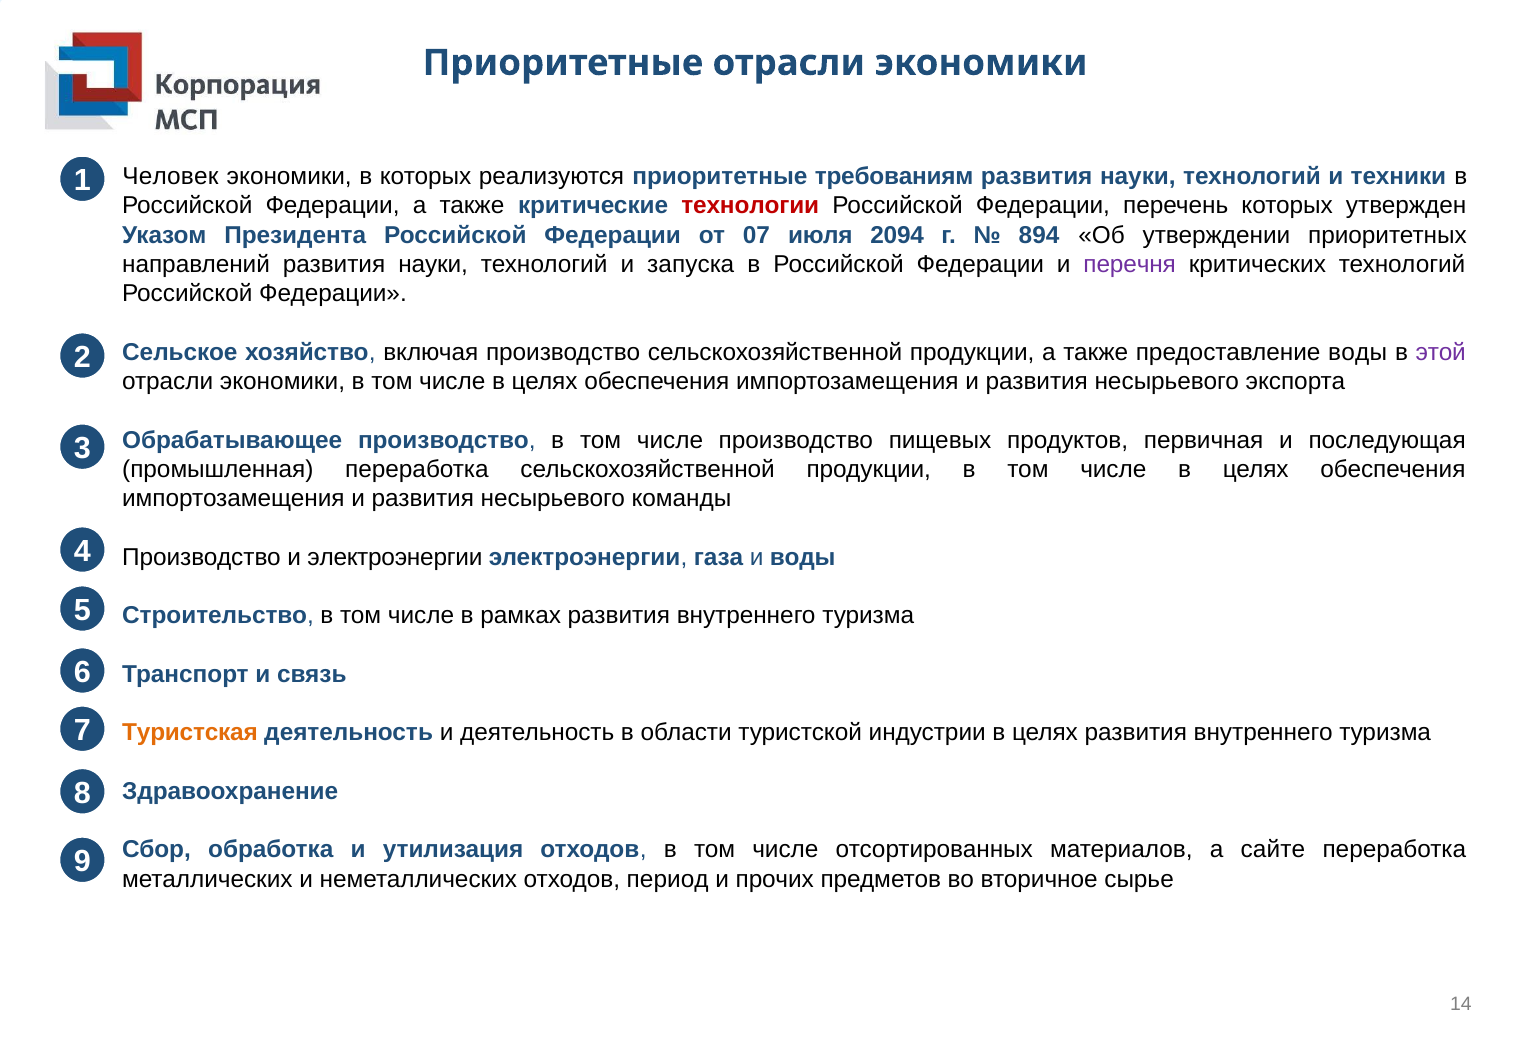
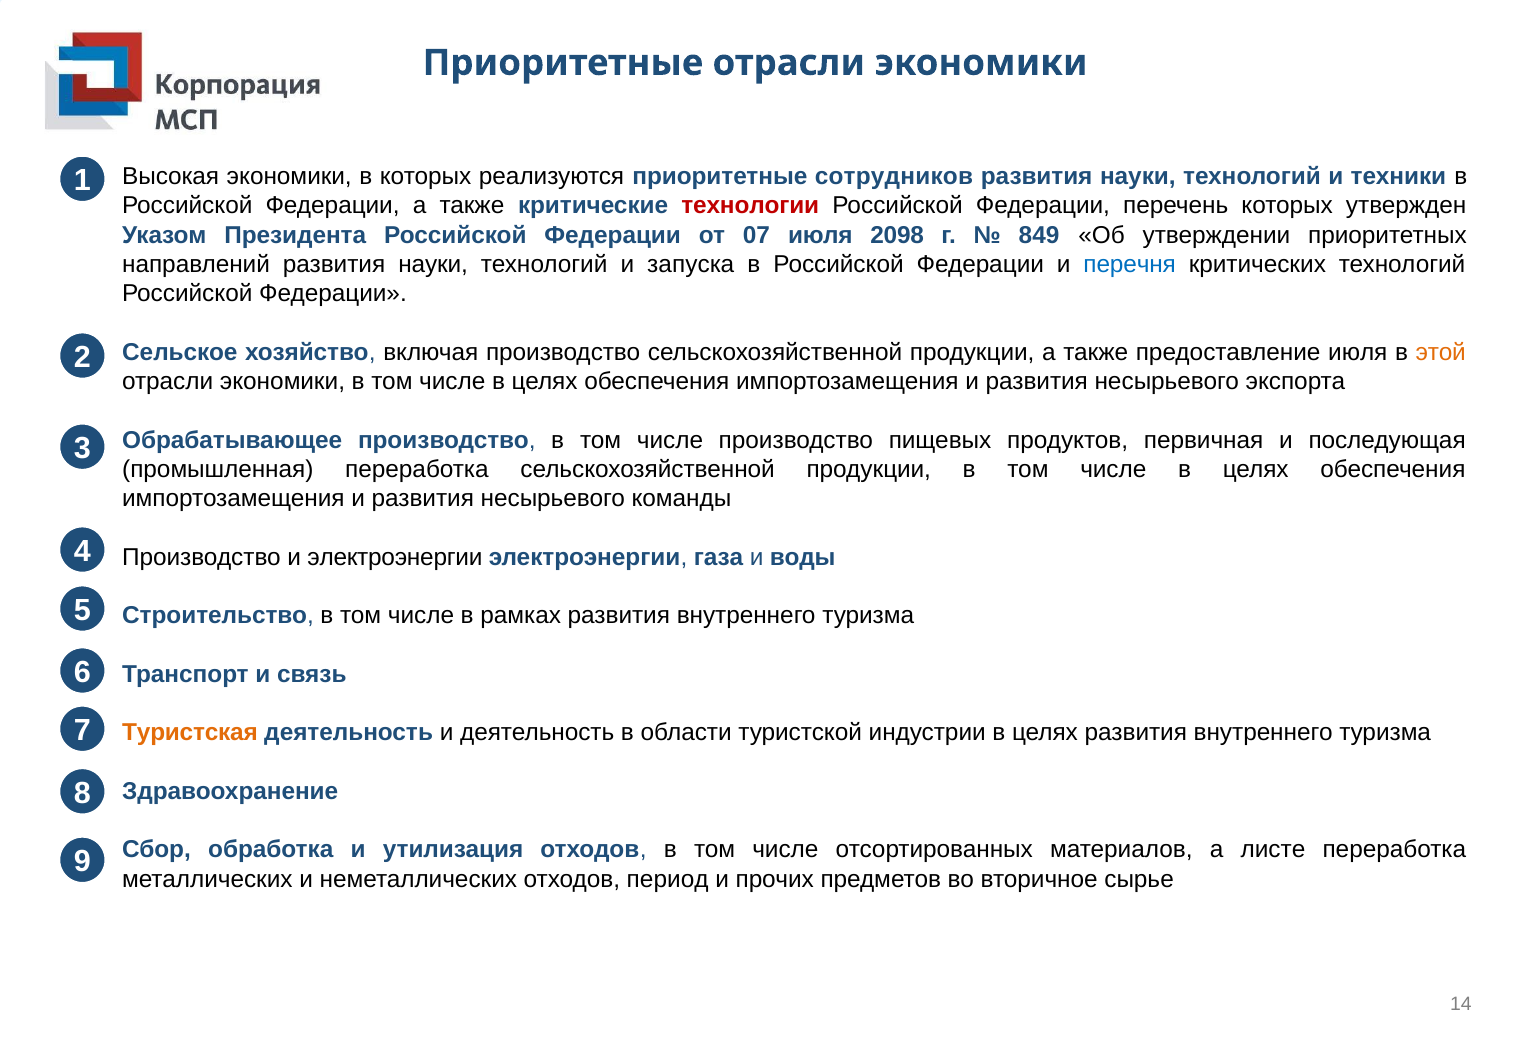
Человек: Человек -> Высокая
требованиям: требованиям -> сотрудников
2094: 2094 -> 2098
894: 894 -> 849
перечня colour: purple -> blue
предоставление воды: воды -> июля
этой colour: purple -> orange
сайте: сайте -> листе
